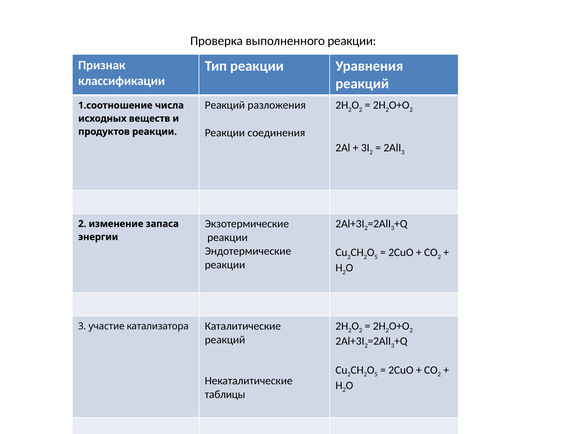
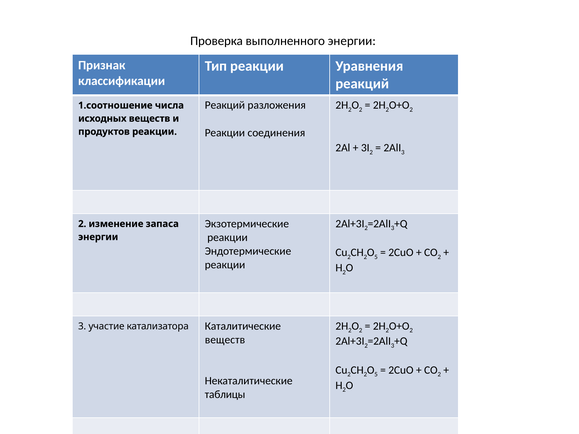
выполненного реакции: реакции -> энергии
реакций at (225, 340): реакций -> веществ
